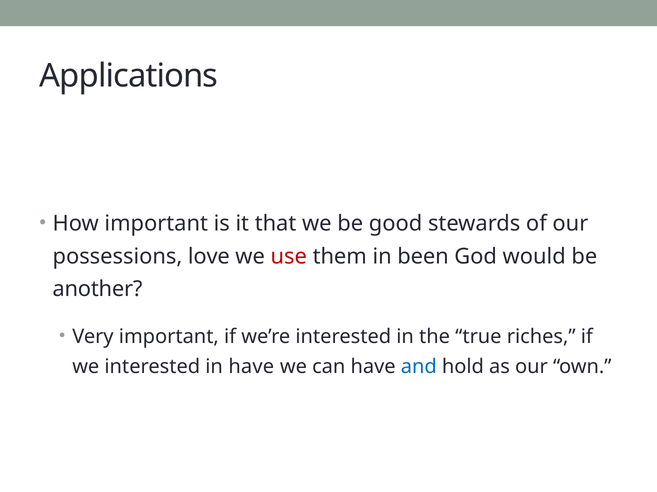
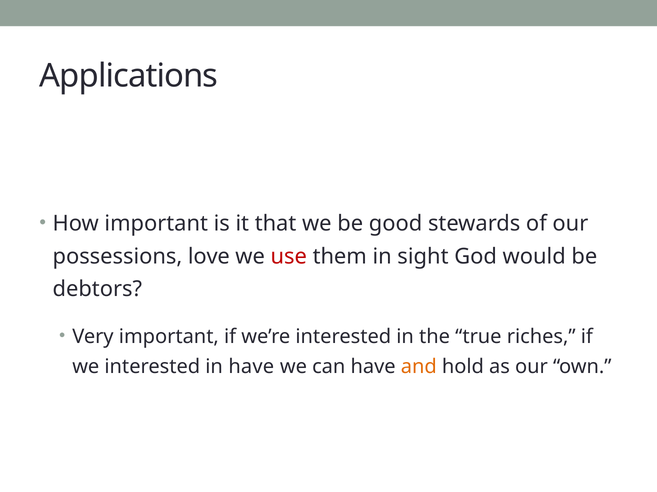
been: been -> sight
another: another -> debtors
and colour: blue -> orange
